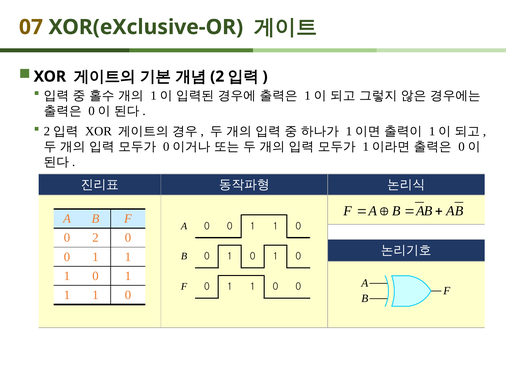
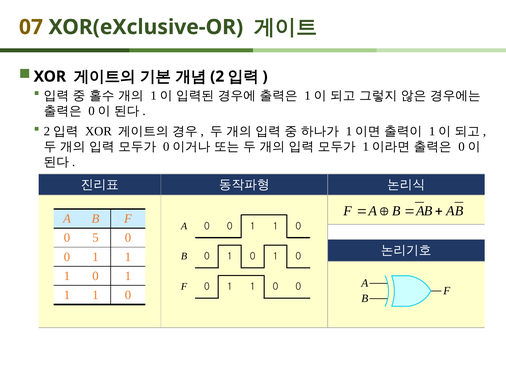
0 2: 2 -> 5
